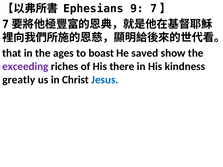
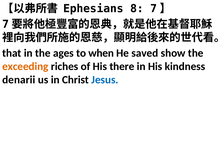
9: 9 -> 8
boast: boast -> when
exceeding colour: purple -> orange
greatly: greatly -> denarii
